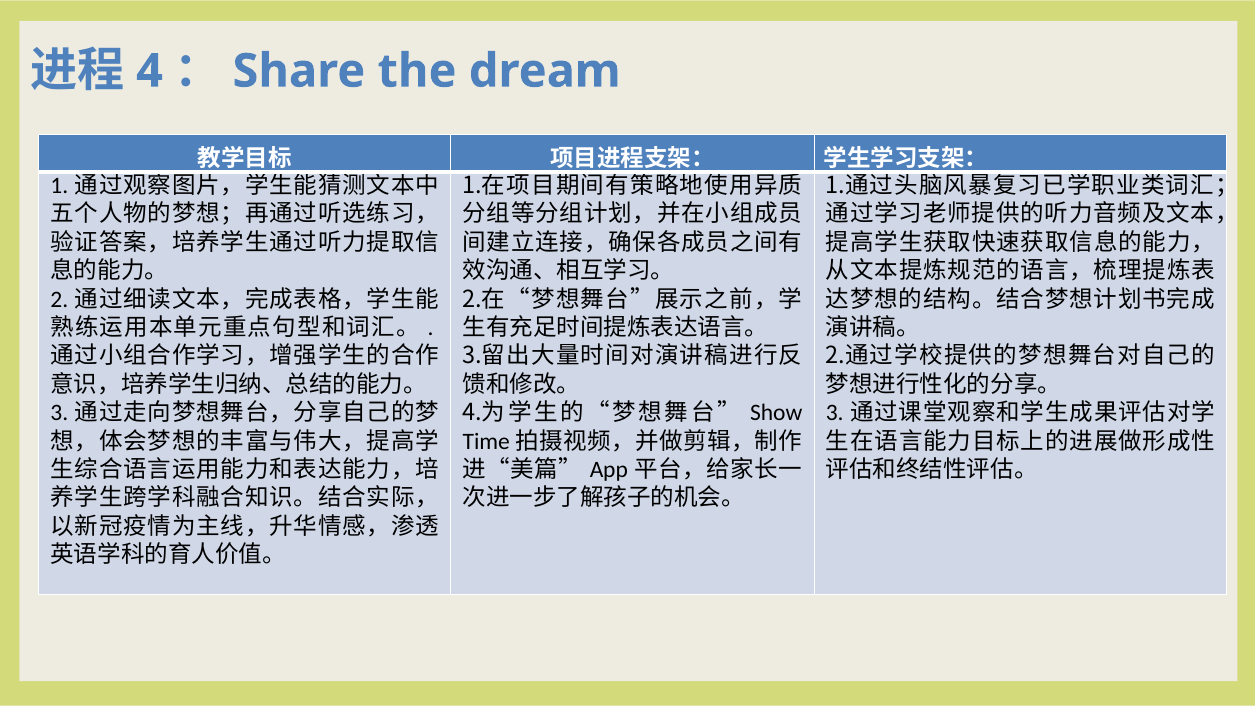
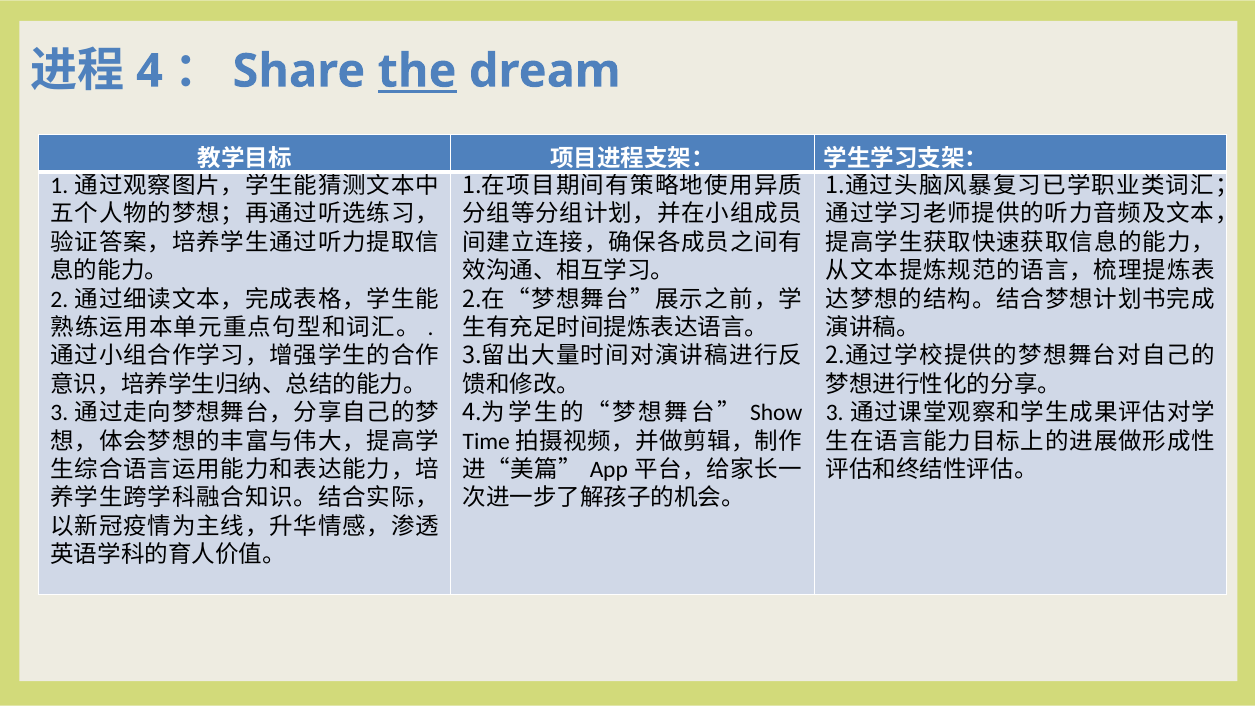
the underline: none -> present
